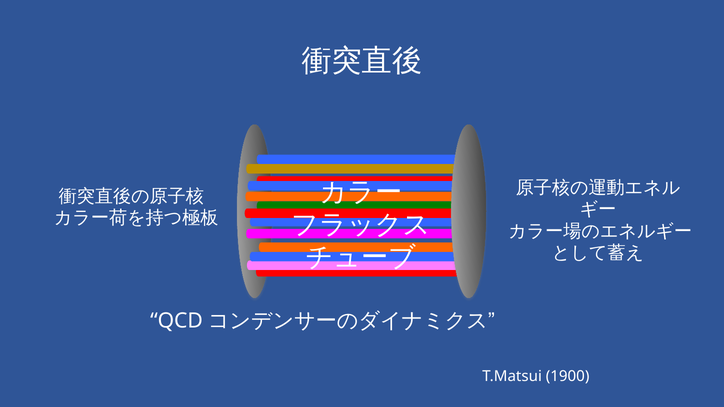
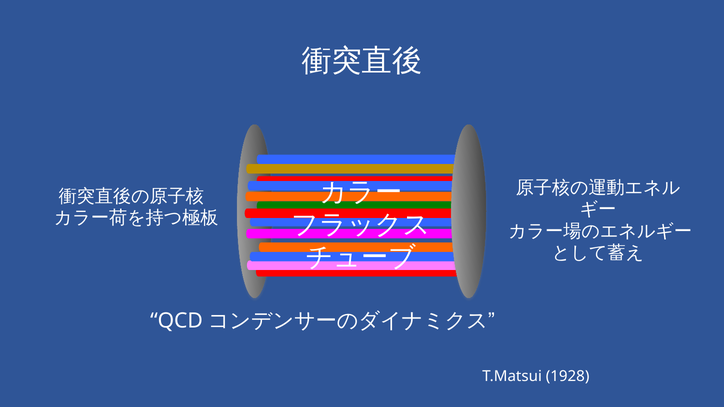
1900: 1900 -> 1928
